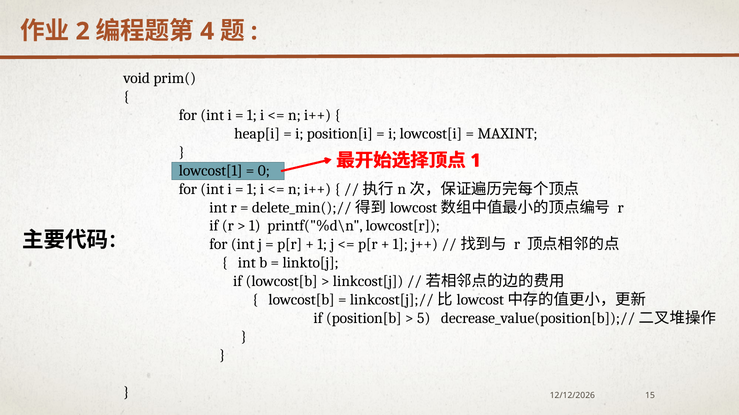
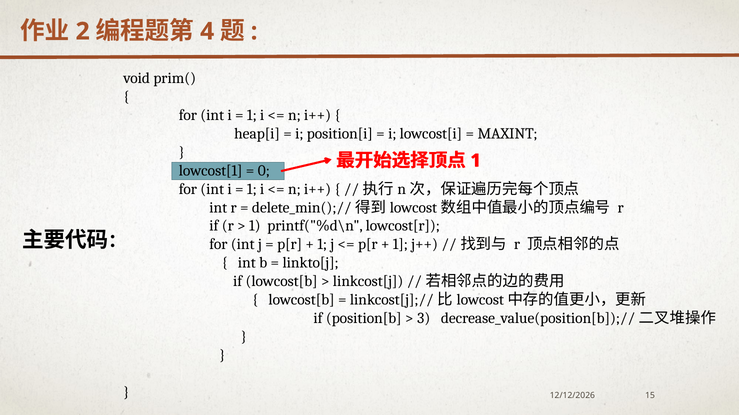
5: 5 -> 3
